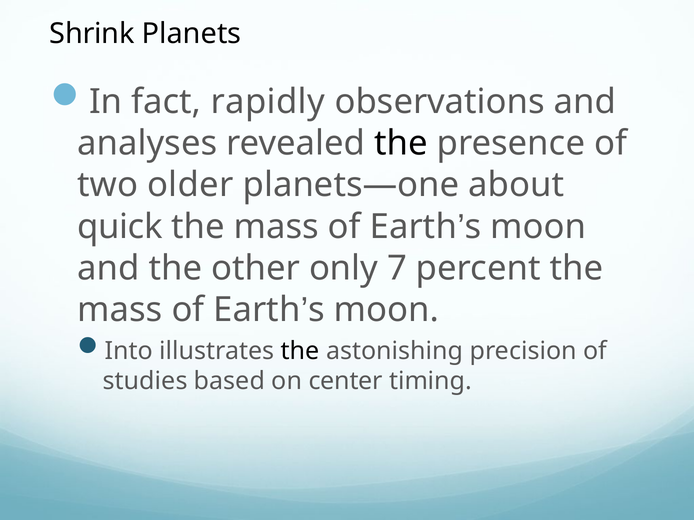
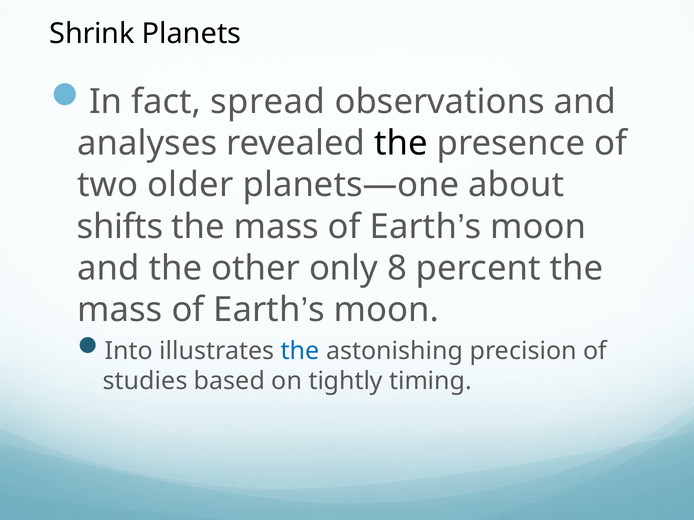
rapidly: rapidly -> spread
quick: quick -> shifts
7: 7 -> 8
the at (300, 351) colour: black -> blue
center: center -> tightly
